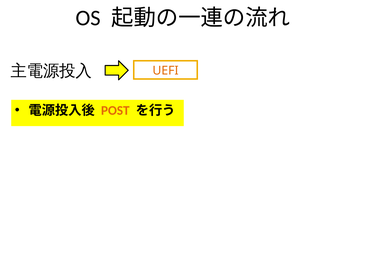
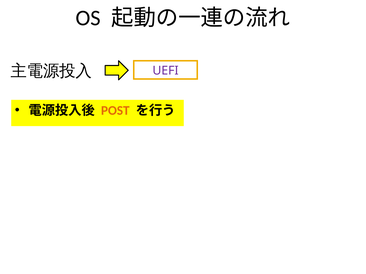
UEFI colour: orange -> purple
